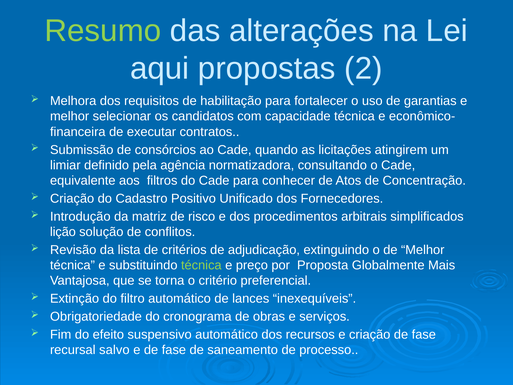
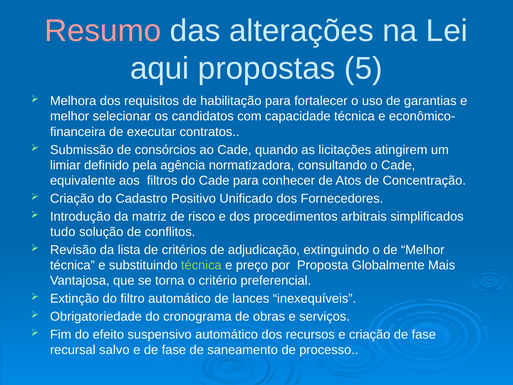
Resumo colour: light green -> pink
2: 2 -> 5
lição: lição -> tudo
